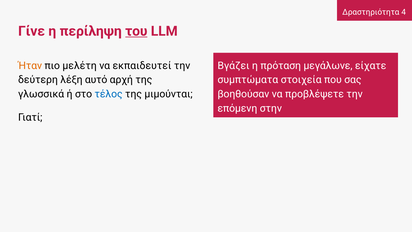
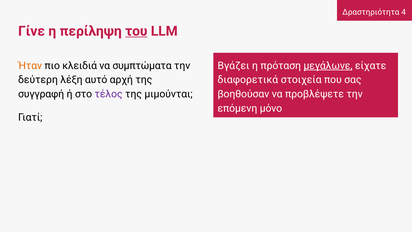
μελέτη: μελέτη -> κλειδιά
εκπαιδευτεί: εκπαιδευτεί -> συμπτώματα
μεγάλωνε underline: none -> present
συμπτώματα: συμπτώματα -> διαφορετικά
γλωσσικά: γλωσσικά -> συγγραφή
τέλος colour: blue -> purple
στην: στην -> μόνο
